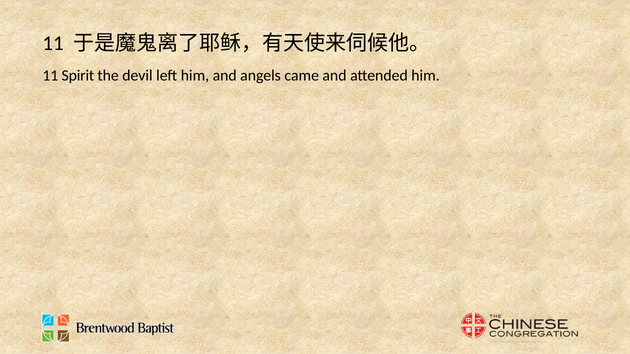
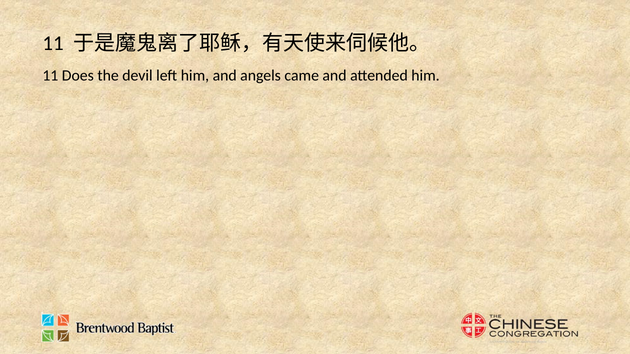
Spirit: Spirit -> Does
